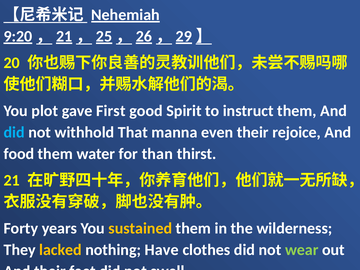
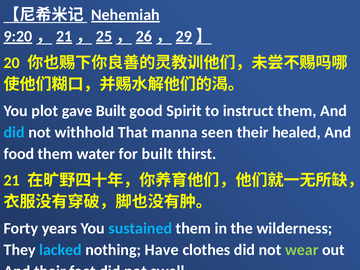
gave First: First -> Built
even: even -> seen
rejoice: rejoice -> healed
for than: than -> built
sustained colour: yellow -> light blue
lacked colour: yellow -> light blue
